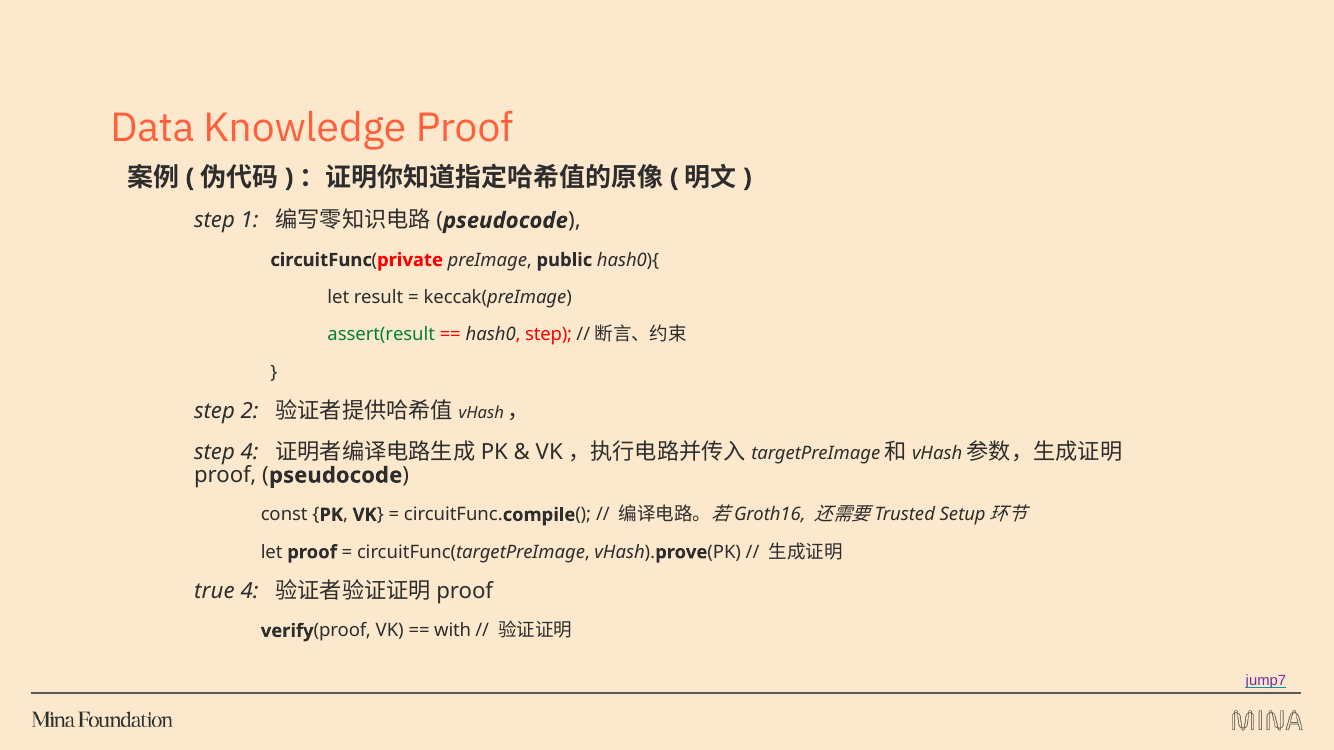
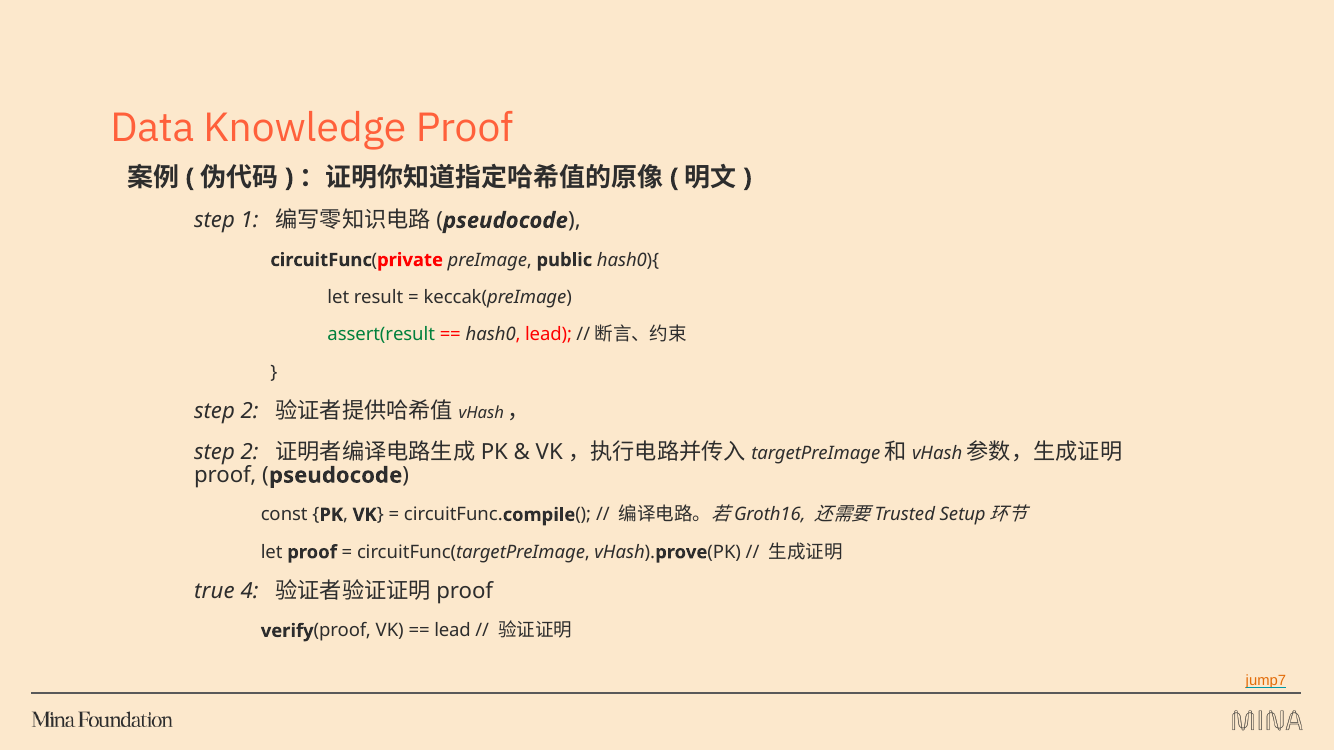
hash0 step: step -> lead
4 at (250, 453): 4 -> 2
with at (453, 631): with -> lead
jump7 colour: purple -> orange
